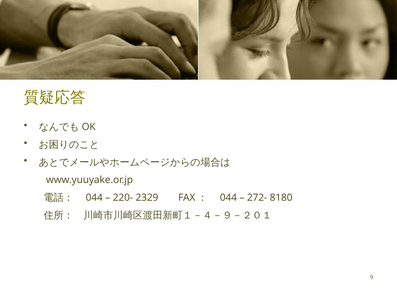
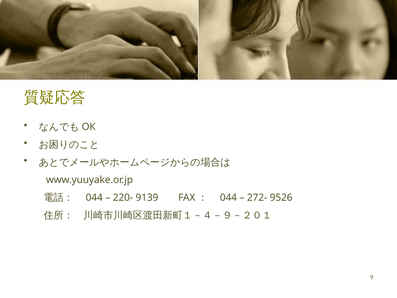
2329: 2329 -> 9139
8180: 8180 -> 9526
